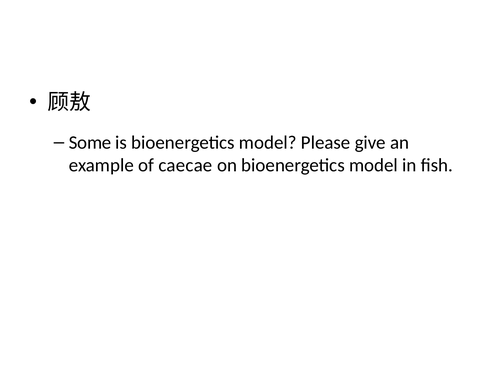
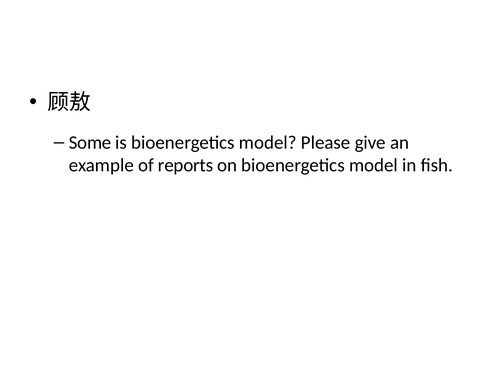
caecae: caecae -> reports
